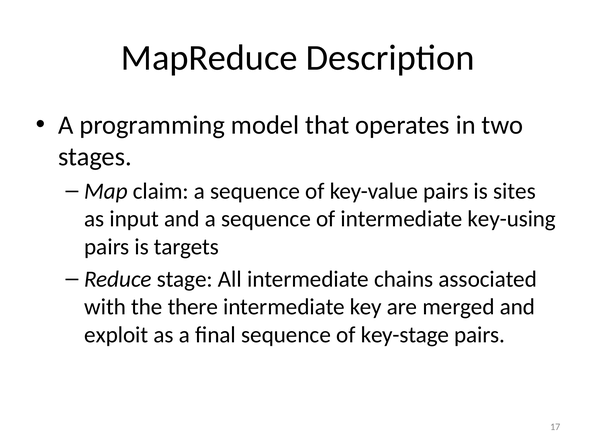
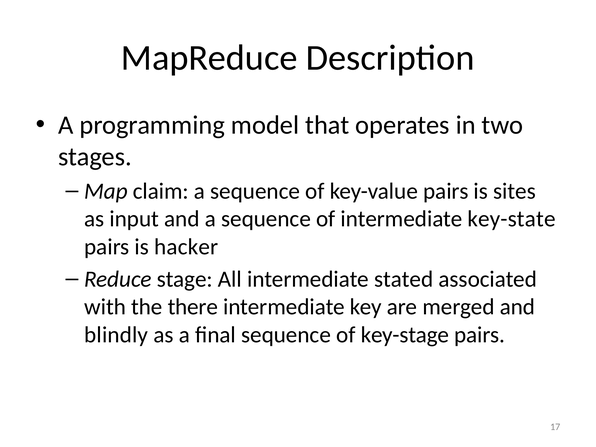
key-using: key-using -> key-state
targets: targets -> hacker
chains: chains -> stated
exploit: exploit -> blindly
